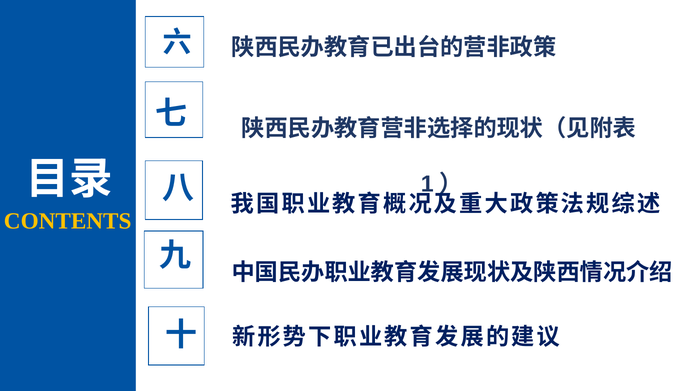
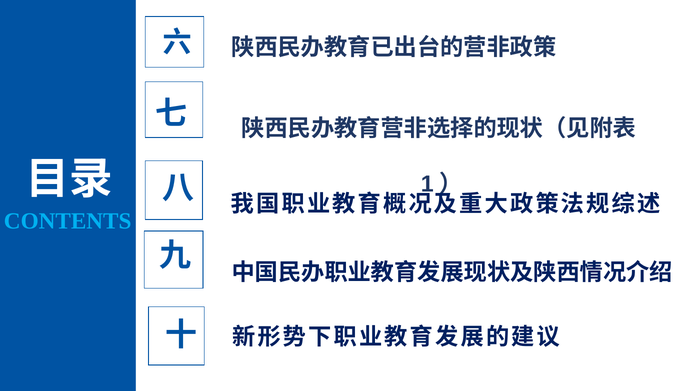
CONTENTS colour: yellow -> light blue
